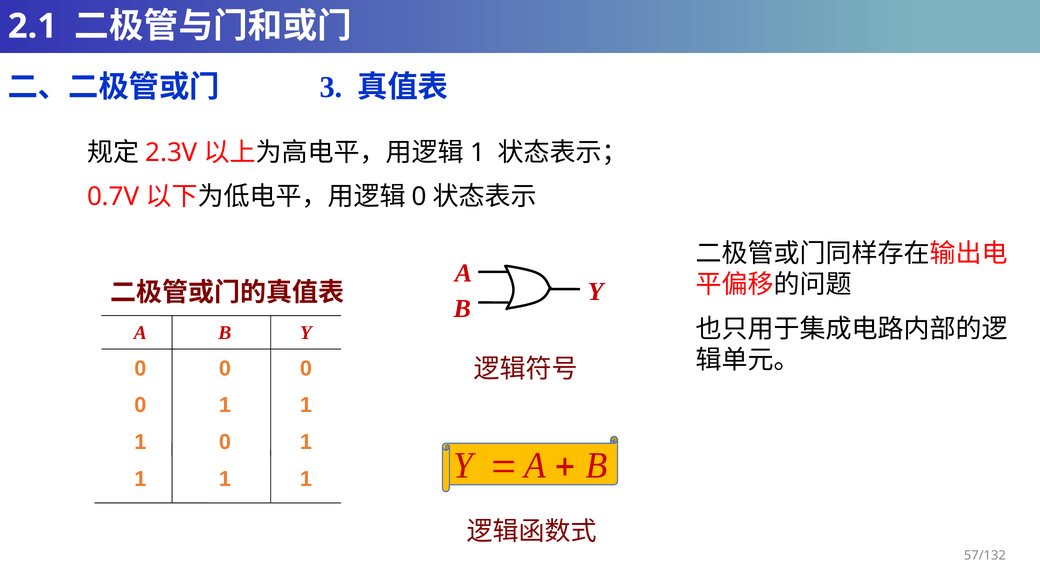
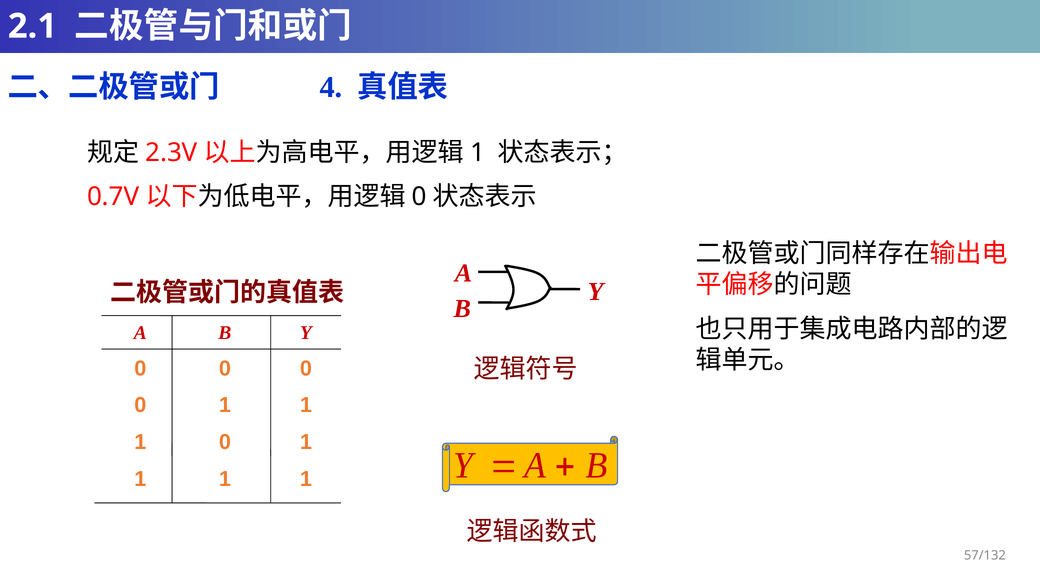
3: 3 -> 4
